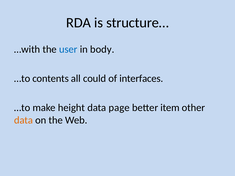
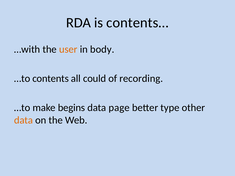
structure…: structure… -> contents…
user colour: blue -> orange
interfaces: interfaces -> recording
height: height -> begins
item: item -> type
